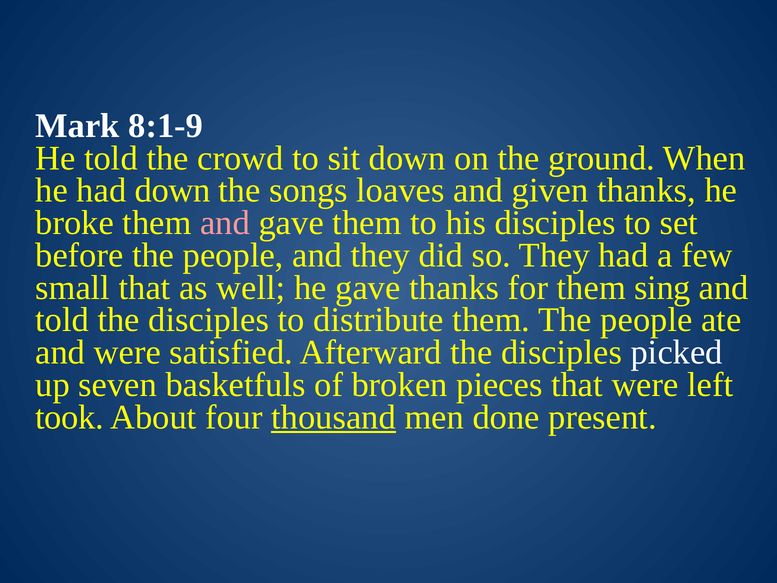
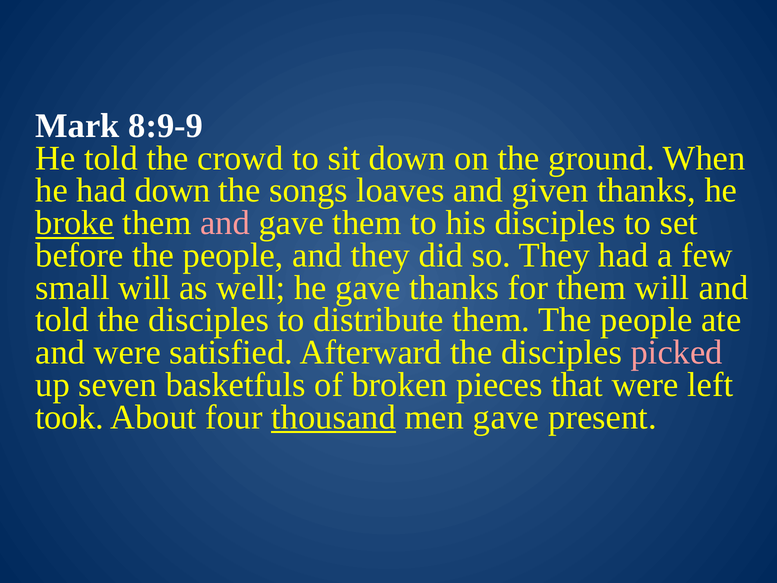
8:1-9: 8:1-9 -> 8:9-9
broke underline: none -> present
small that: that -> will
them sing: sing -> will
picked colour: white -> pink
men done: done -> gave
